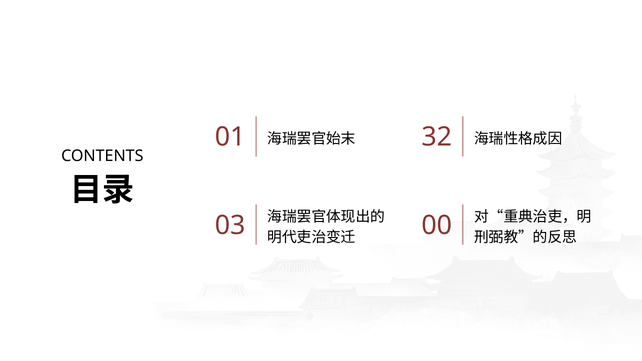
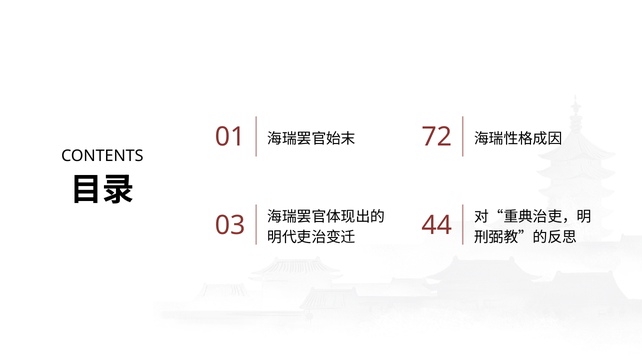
32: 32 -> 72
00: 00 -> 44
